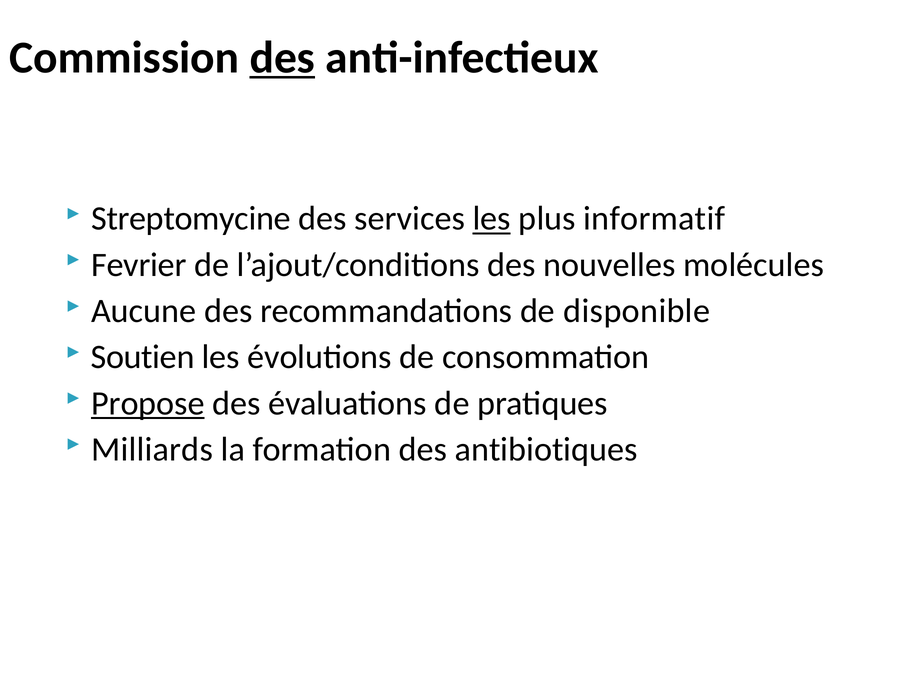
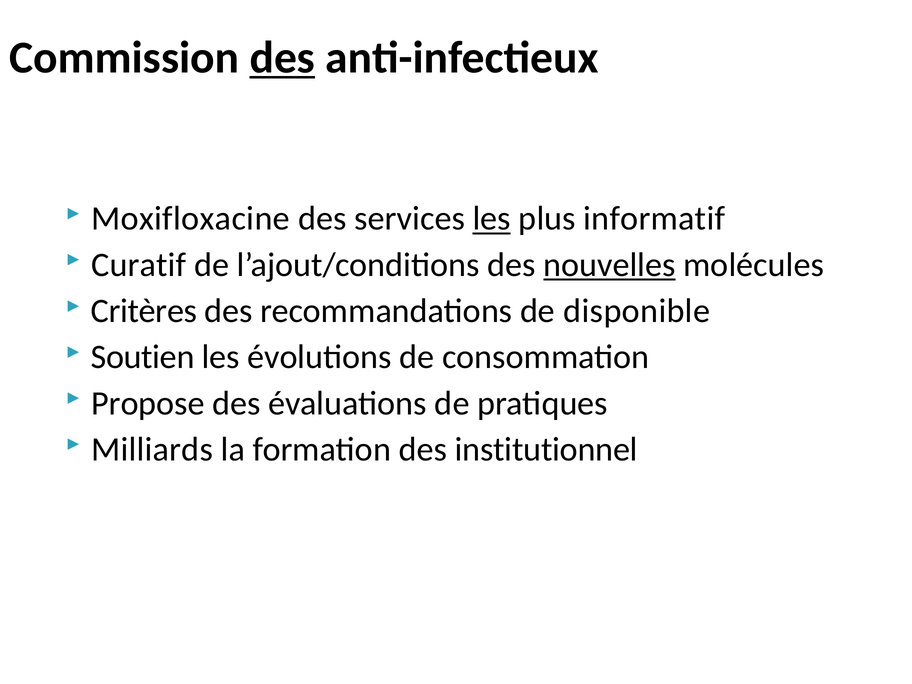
Streptomycine: Streptomycine -> Moxifloxacine
Fevrier: Fevrier -> Curatif
nouvelles underline: none -> present
Aucune: Aucune -> Critères
Propose underline: present -> none
antibiotiques: antibiotiques -> institutionnel
